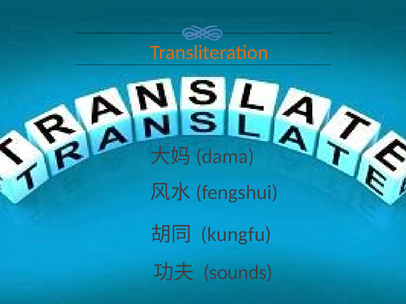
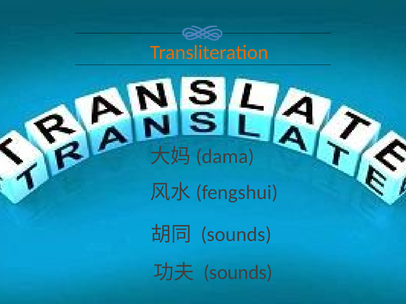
kungfu at (236, 235): kungfu -> sounds
